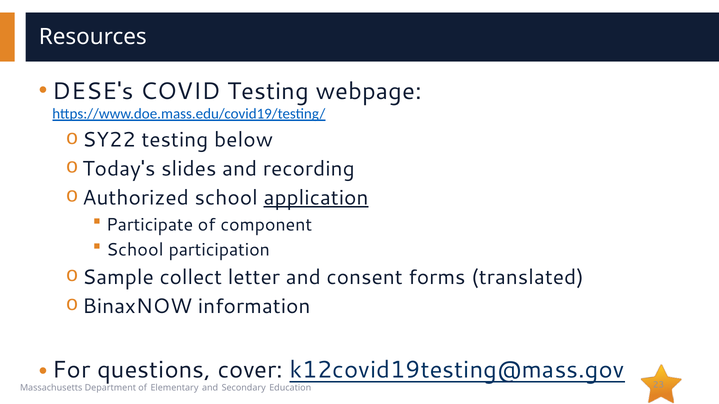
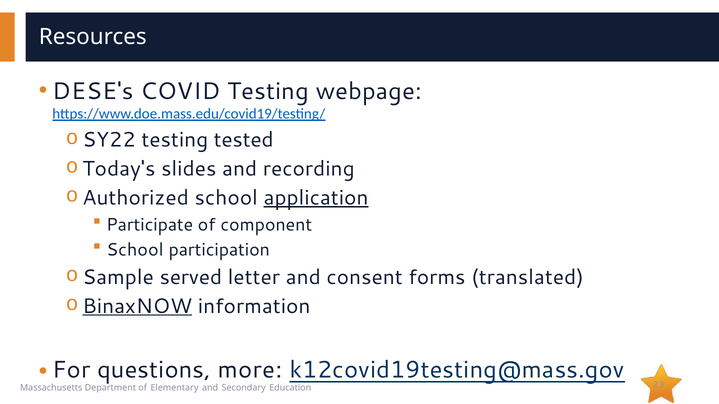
below: below -> tested
collect: collect -> served
BinaxNOW underline: none -> present
cover: cover -> more
